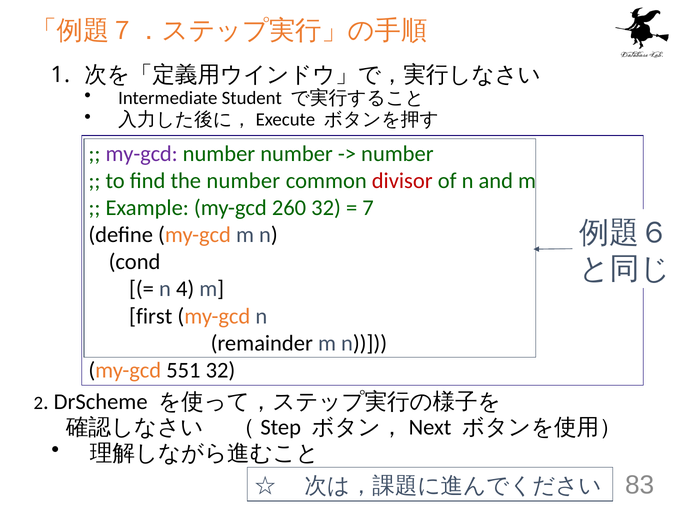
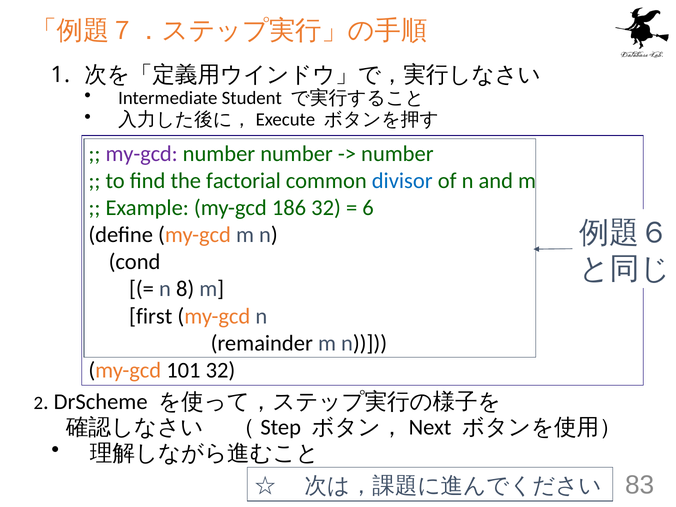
the number: number -> factorial
divisor colour: red -> blue
260: 260 -> 186
7: 7 -> 6
4: 4 -> 8
551: 551 -> 101
